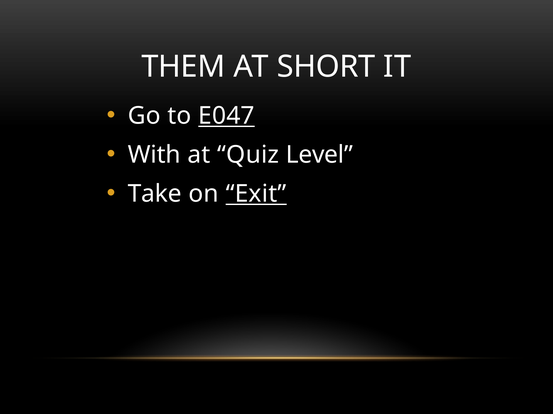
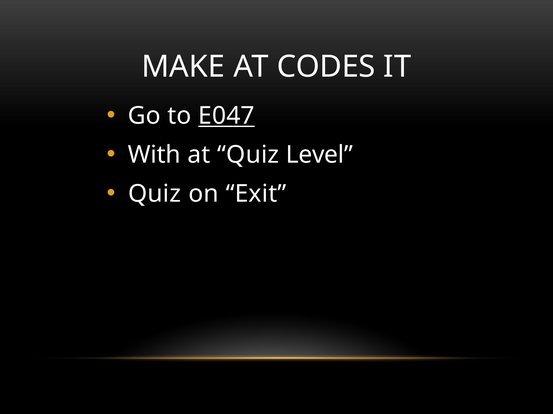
THEM: THEM -> MAKE
SHORT: SHORT -> CODES
Take at (155, 194): Take -> Quiz
Exit underline: present -> none
